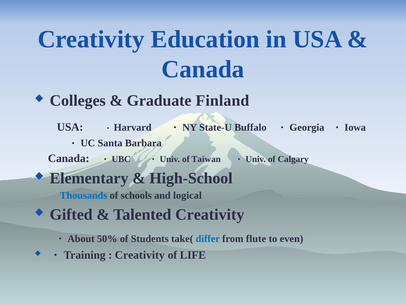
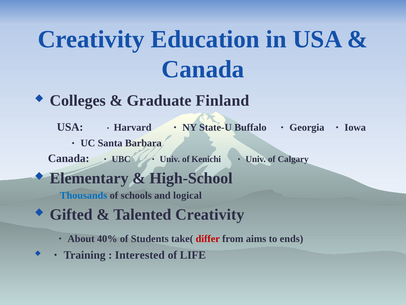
Taiwan: Taiwan -> Kenichi
50%: 50% -> 40%
differ colour: blue -> red
flute: flute -> aims
even: even -> ends
Creativity at (140, 255): Creativity -> Interested
